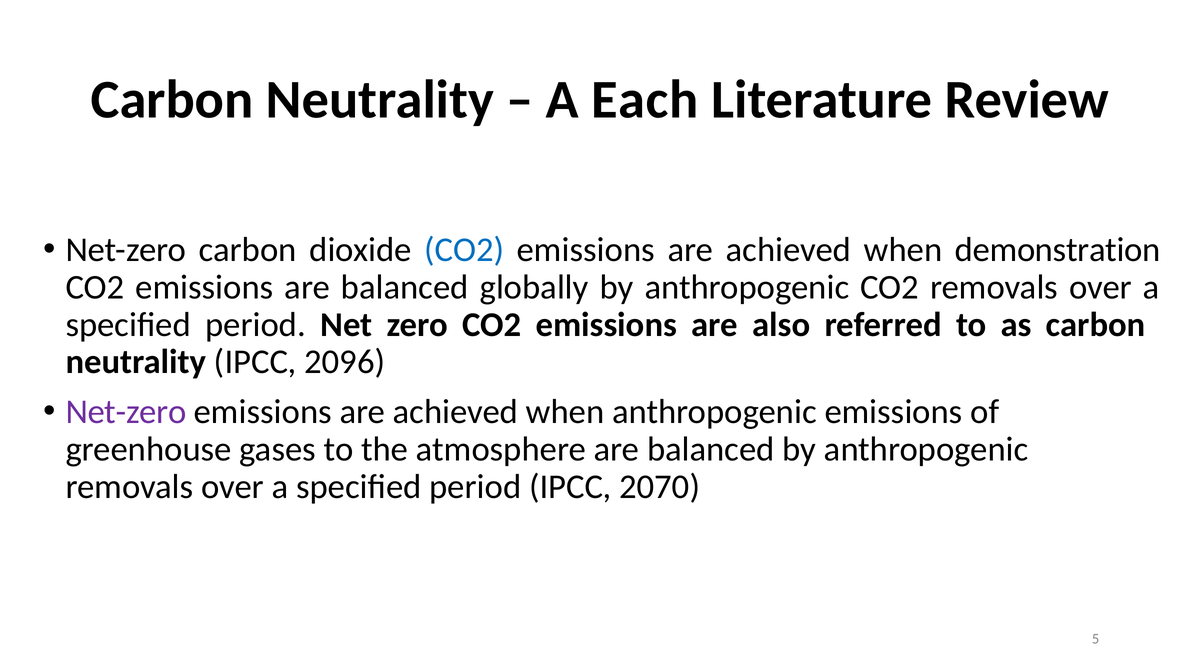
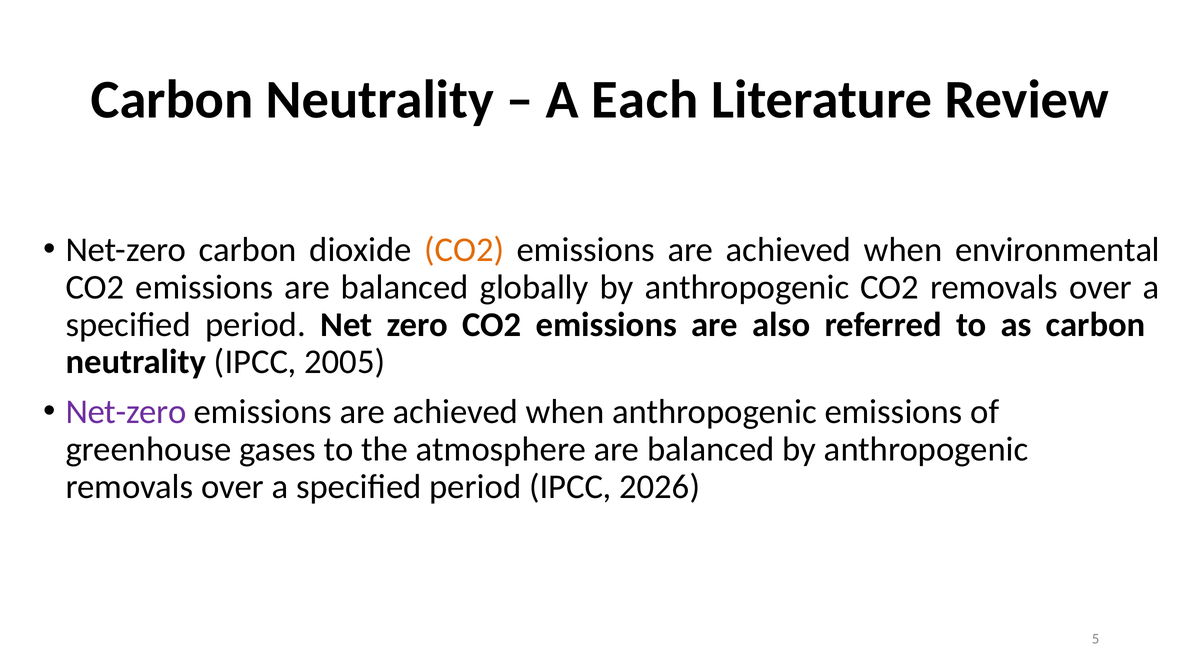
CO2 at (464, 250) colour: blue -> orange
demonstration: demonstration -> environmental
2096: 2096 -> 2005
2070: 2070 -> 2026
